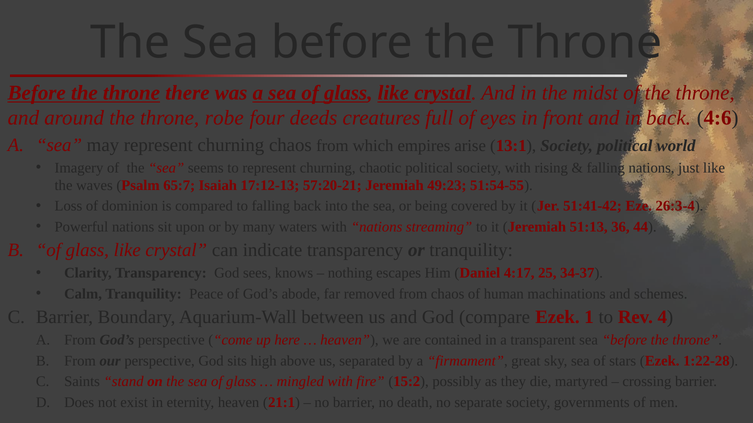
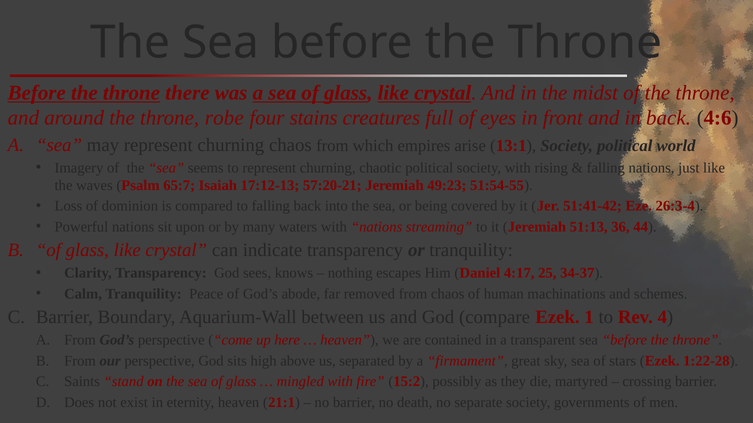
deeds: deeds -> stains
